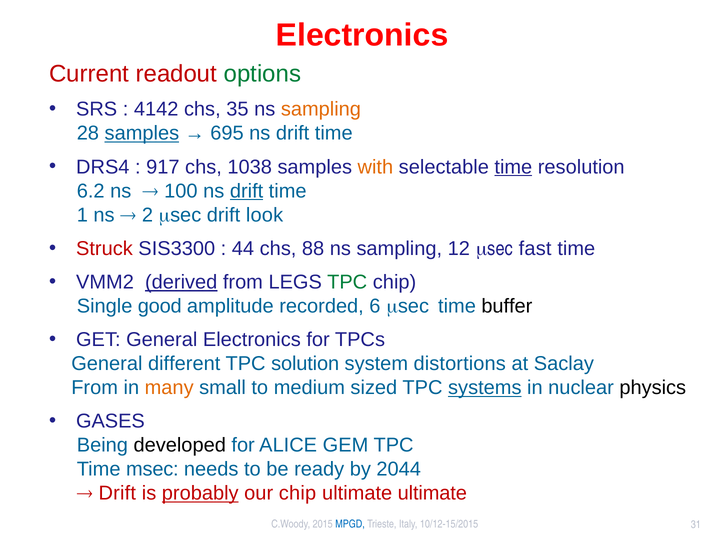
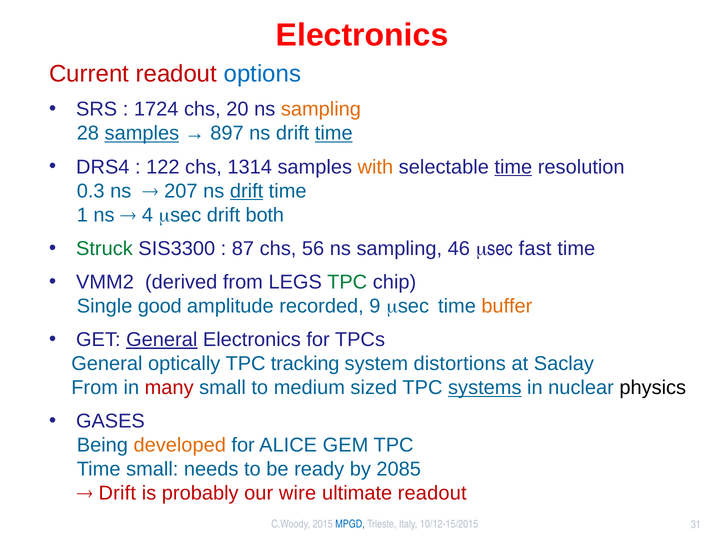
options colour: green -> blue
4142: 4142 -> 1724
35: 35 -> 20
695: 695 -> 897
time at (334, 133) underline: none -> present
917: 917 -> 122
1038: 1038 -> 1314
6.2: 6.2 -> 0.3
100: 100 -> 207
2: 2 -> 4
look: look -> both
Struck colour: red -> green
44: 44 -> 87
88: 88 -> 56
12: 12 -> 46
derived underline: present -> none
6: 6 -> 9
buffer colour: black -> orange
General at (162, 340) underline: none -> present
different: different -> optically
solution: solution -> tracking
many colour: orange -> red
developed colour: black -> orange
Time msec: msec -> small
2044: 2044 -> 2085
probably underline: present -> none
our chip: chip -> wire
ultimate ultimate: ultimate -> readout
